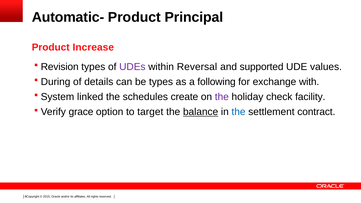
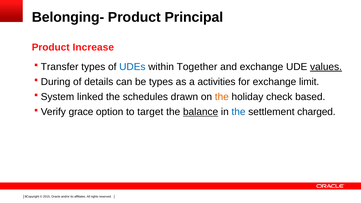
Automatic-: Automatic- -> Belonging-
Revision: Revision -> Transfer
UDEs colour: purple -> blue
Reversal: Reversal -> Together
and supported: supported -> exchange
values underline: none -> present
following: following -> activities
with: with -> limit
create: create -> drawn
the at (222, 97) colour: purple -> orange
facility: facility -> based
contract: contract -> charged
